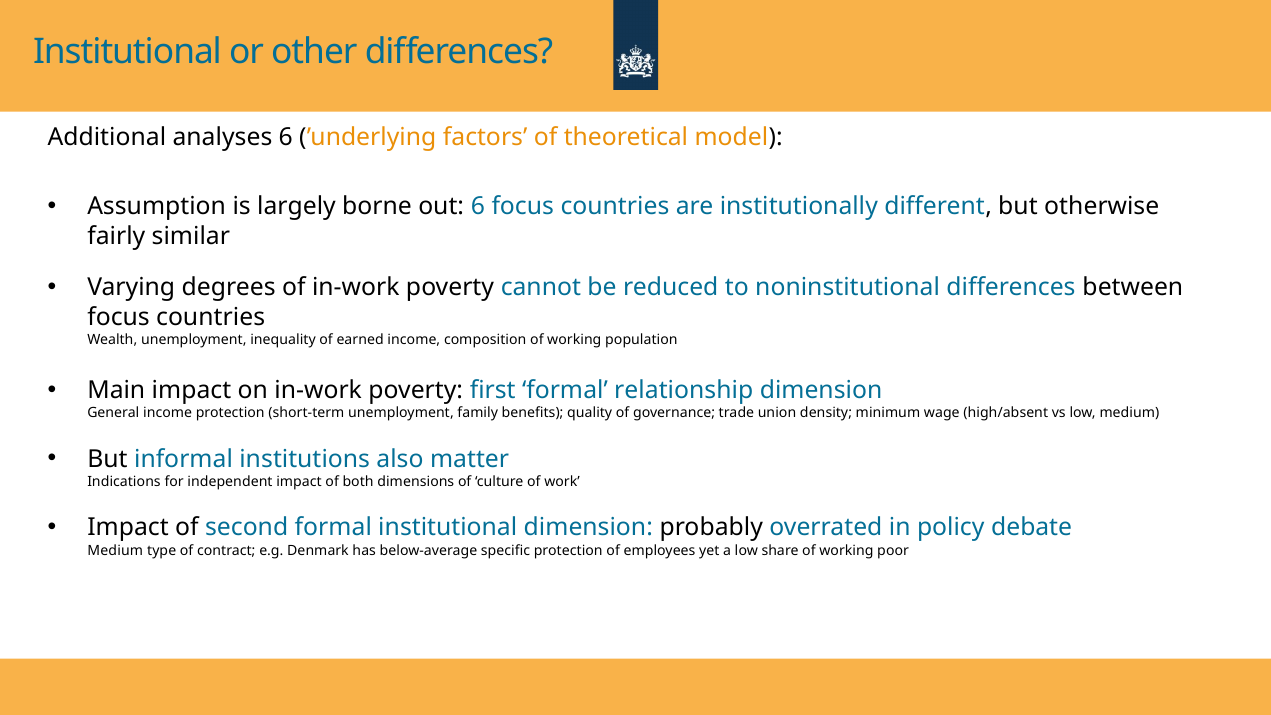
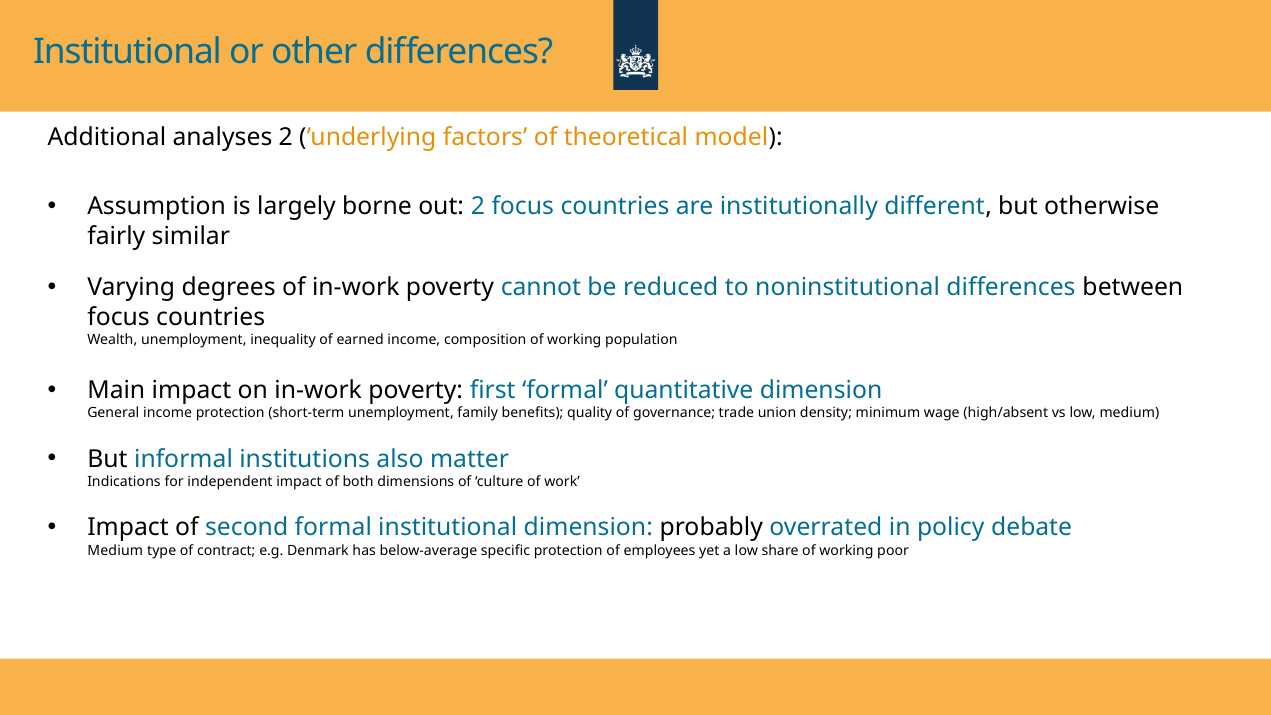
analyses 6: 6 -> 2
out 6: 6 -> 2
relationship: relationship -> quantitative
